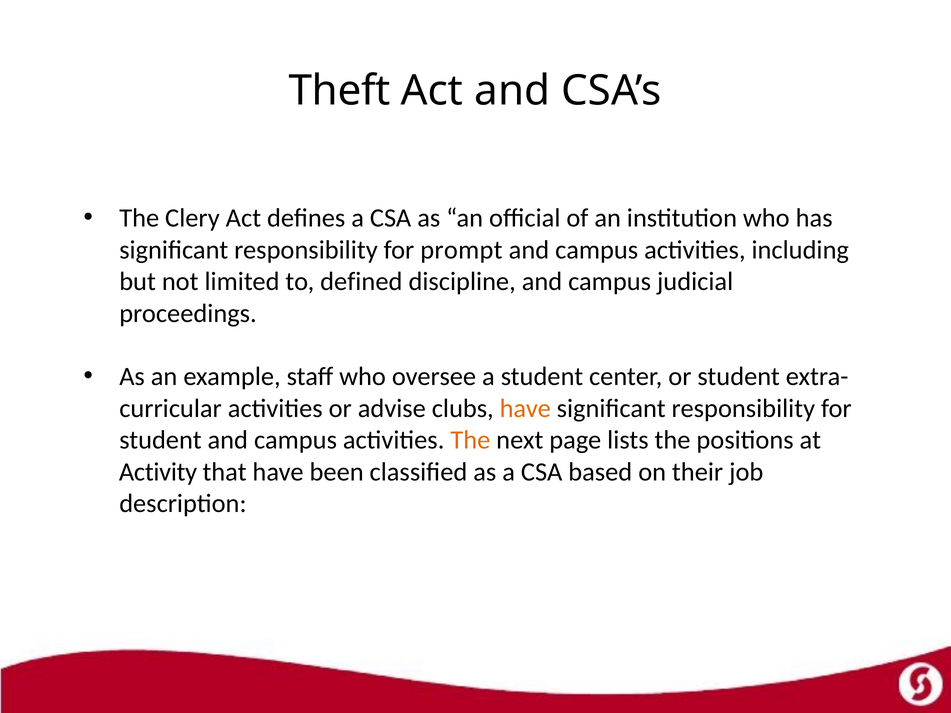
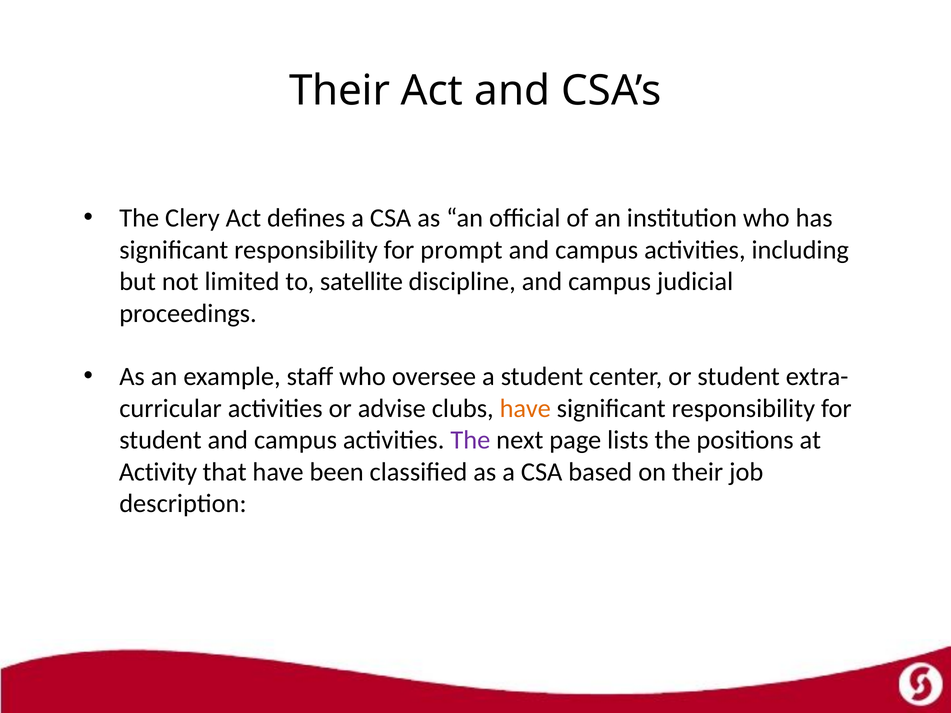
Theft at (340, 91): Theft -> Their
defined: defined -> satellite
The at (470, 440) colour: orange -> purple
